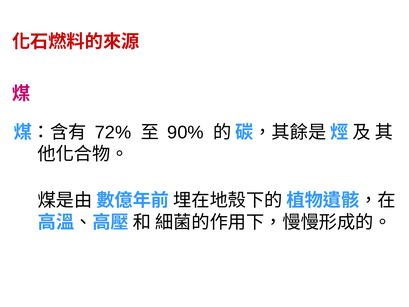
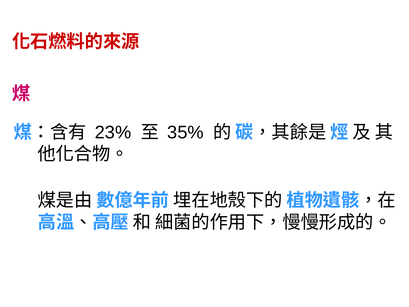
72%: 72% -> 23%
90%: 90% -> 35%
